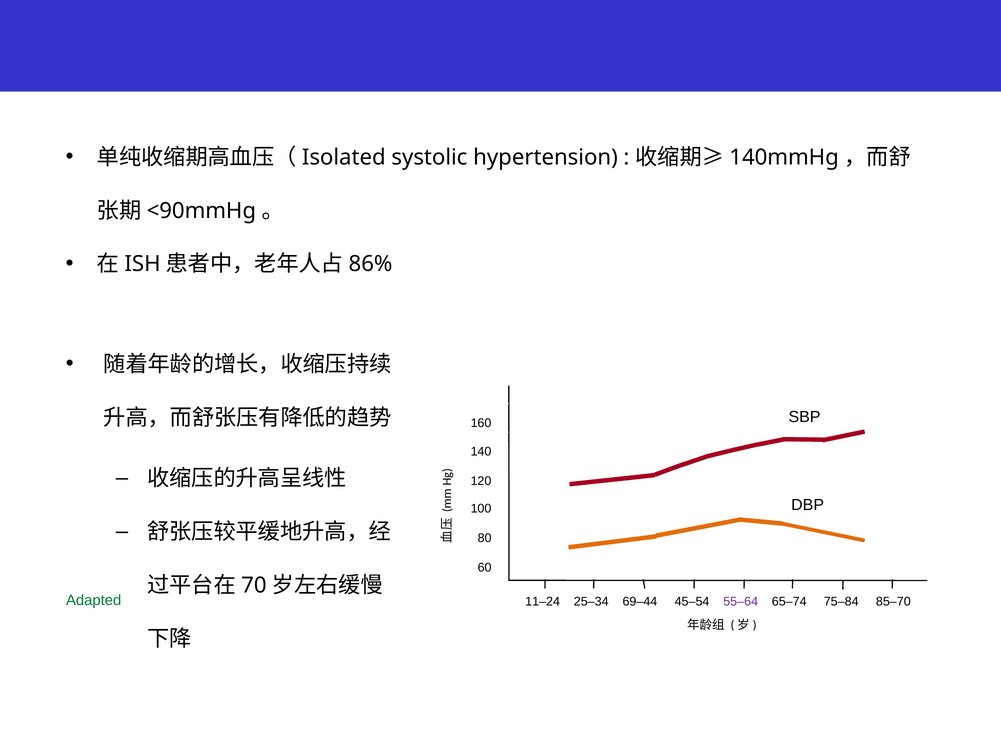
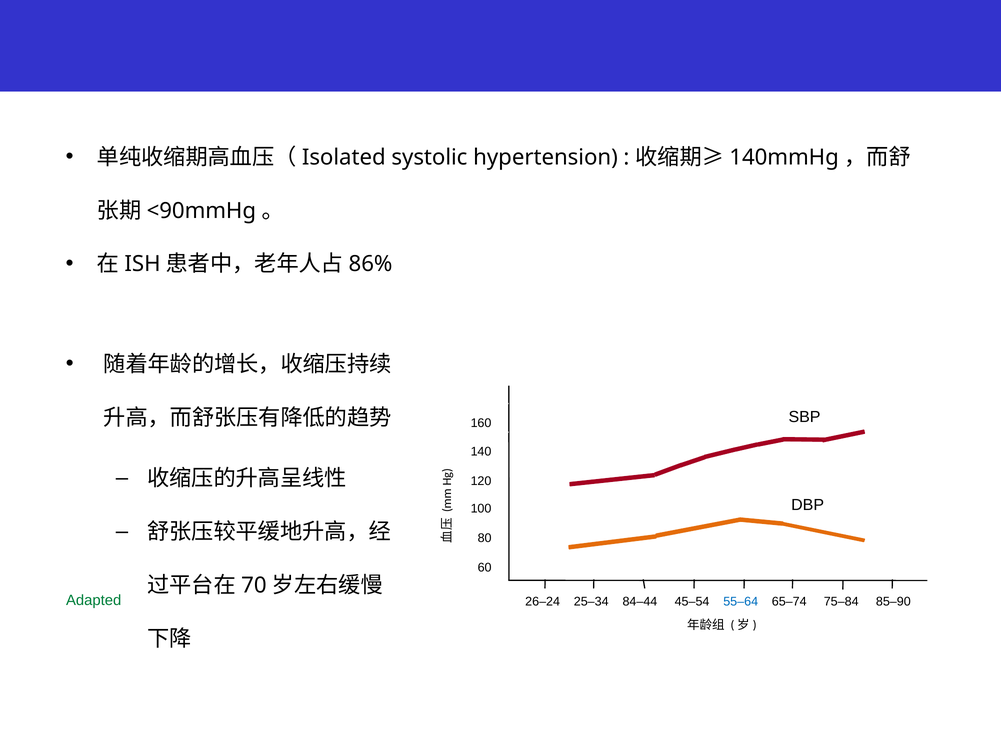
11–24: 11–24 -> 26–24
69–44: 69–44 -> 84–44
55–64 colour: purple -> blue
85–70: 85–70 -> 85–90
